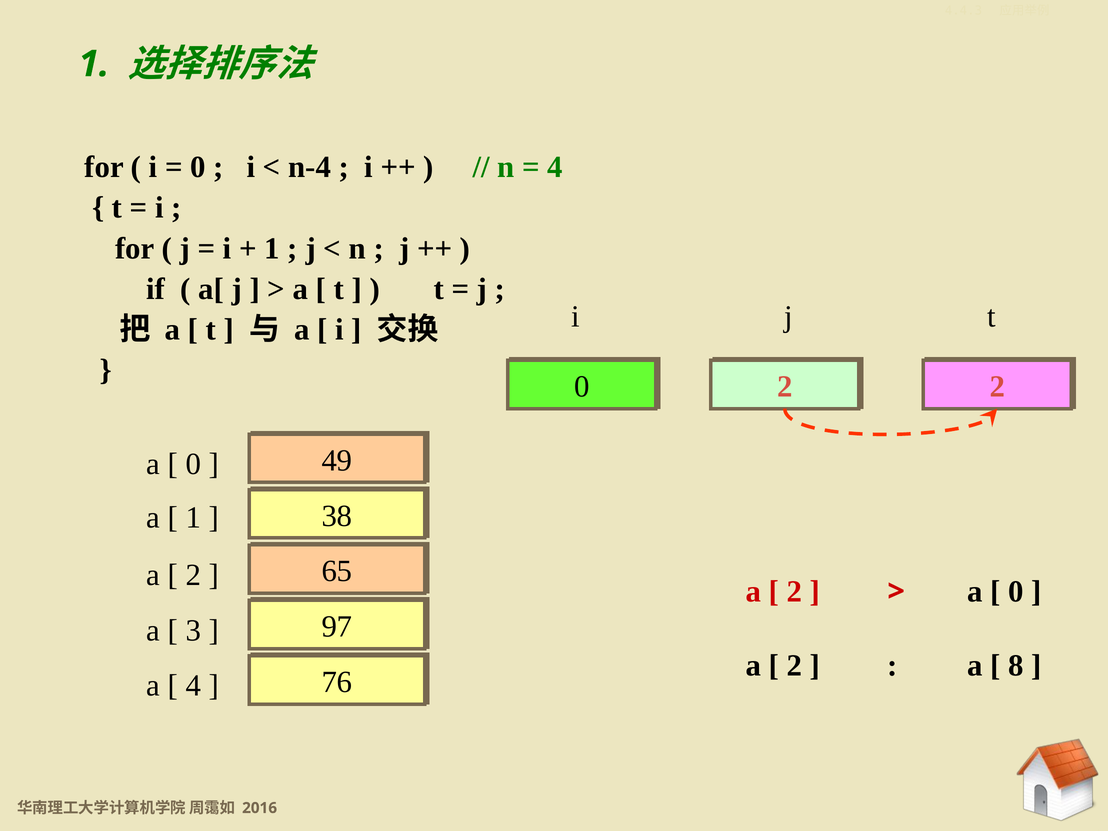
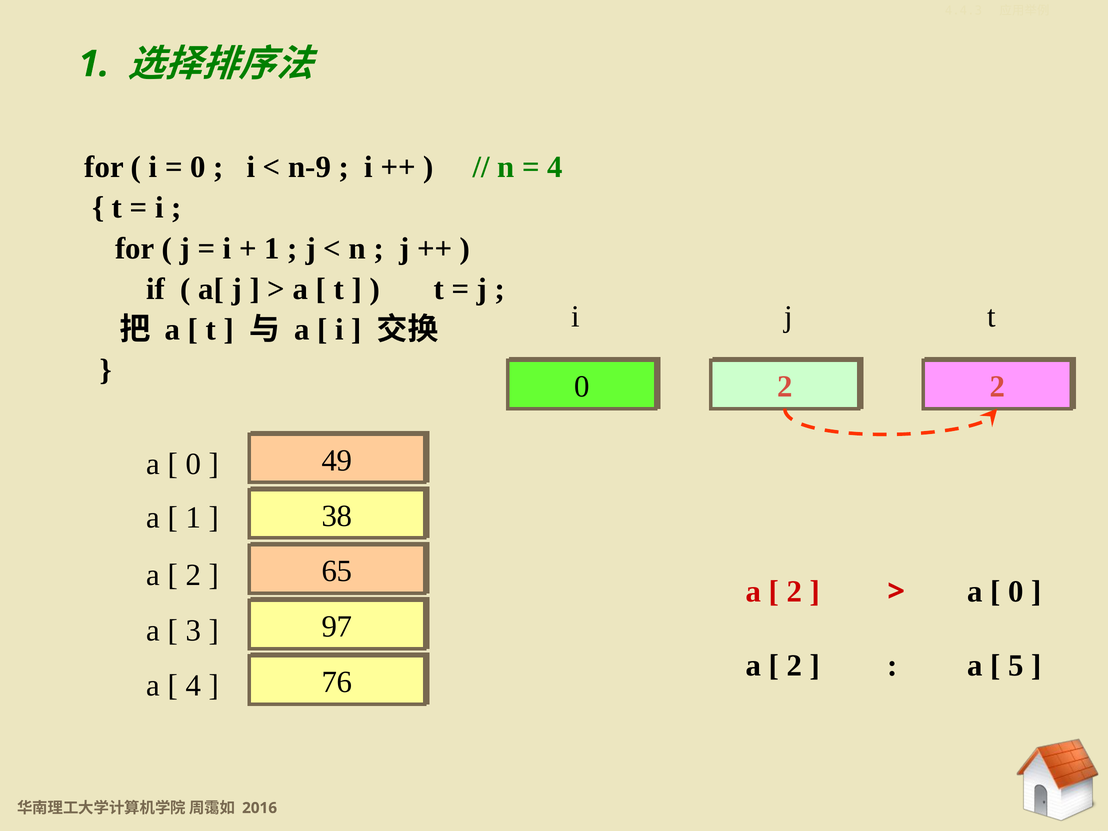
n-4: n-4 -> n-9
8: 8 -> 5
